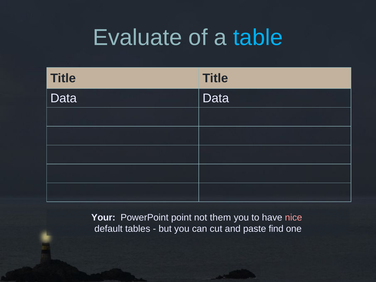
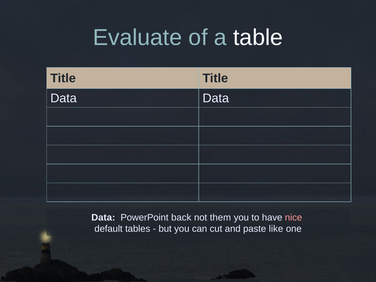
table colour: light blue -> white
Your at (103, 217): Your -> Data
point: point -> back
find: find -> like
